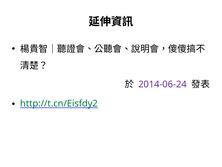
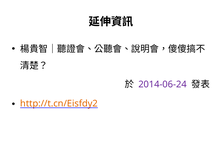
http://t.cn/Eisfdy2 colour: green -> orange
